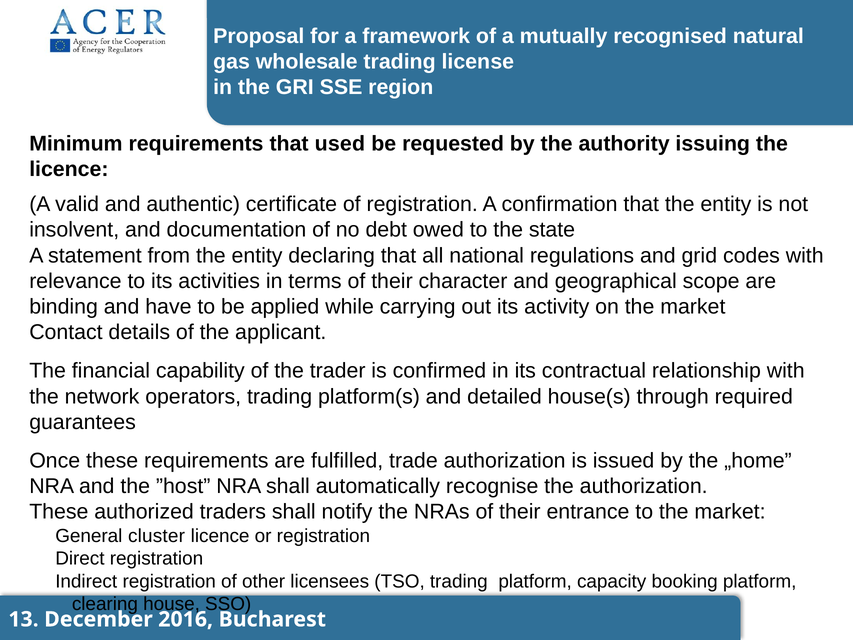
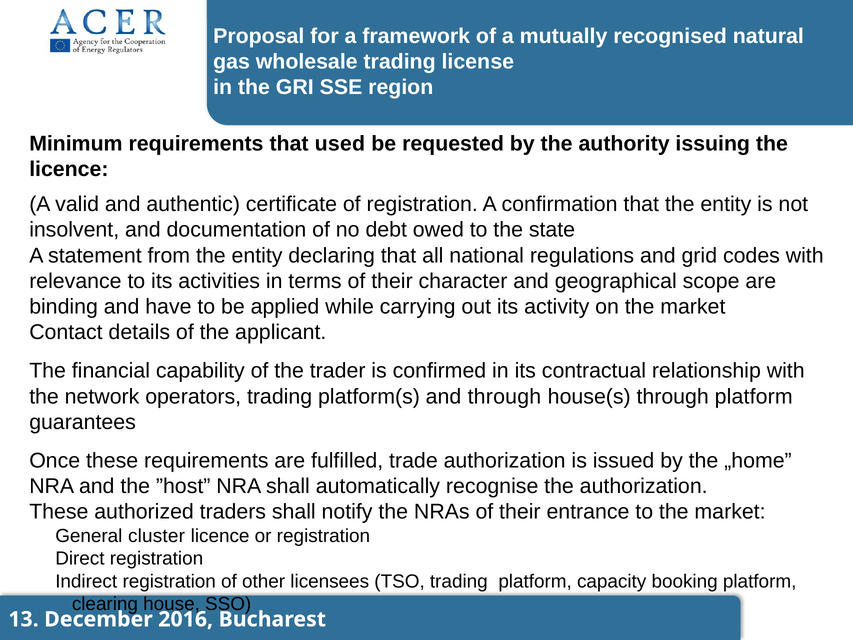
and detailed: detailed -> through
through required: required -> platform
